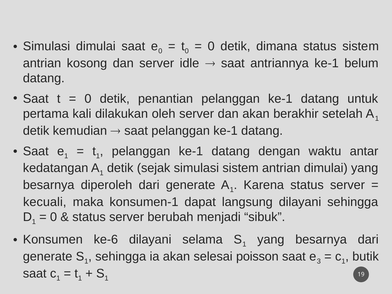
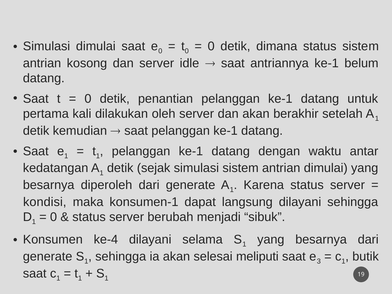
kecuali: kecuali -> kondisi
ke-6: ke-6 -> ke-4
poisson: poisson -> meliputi
